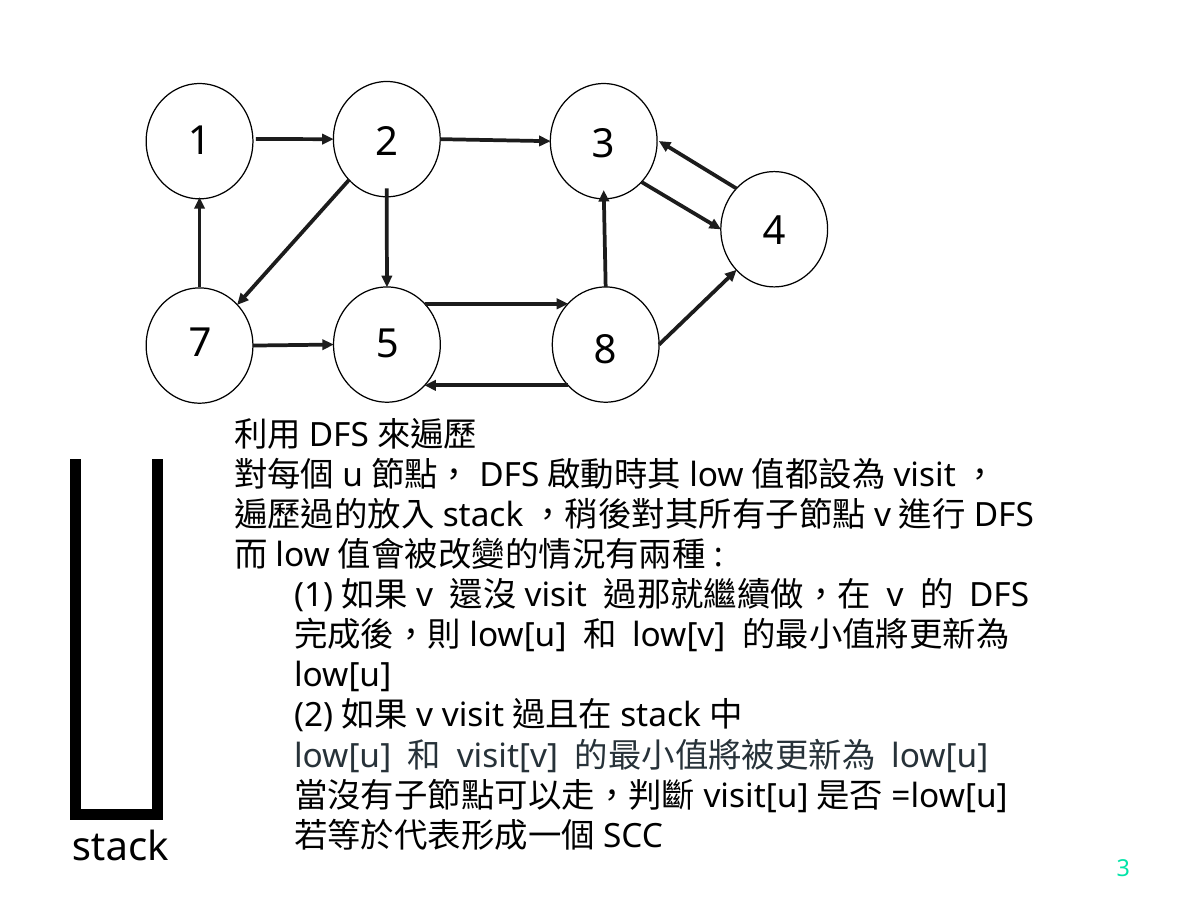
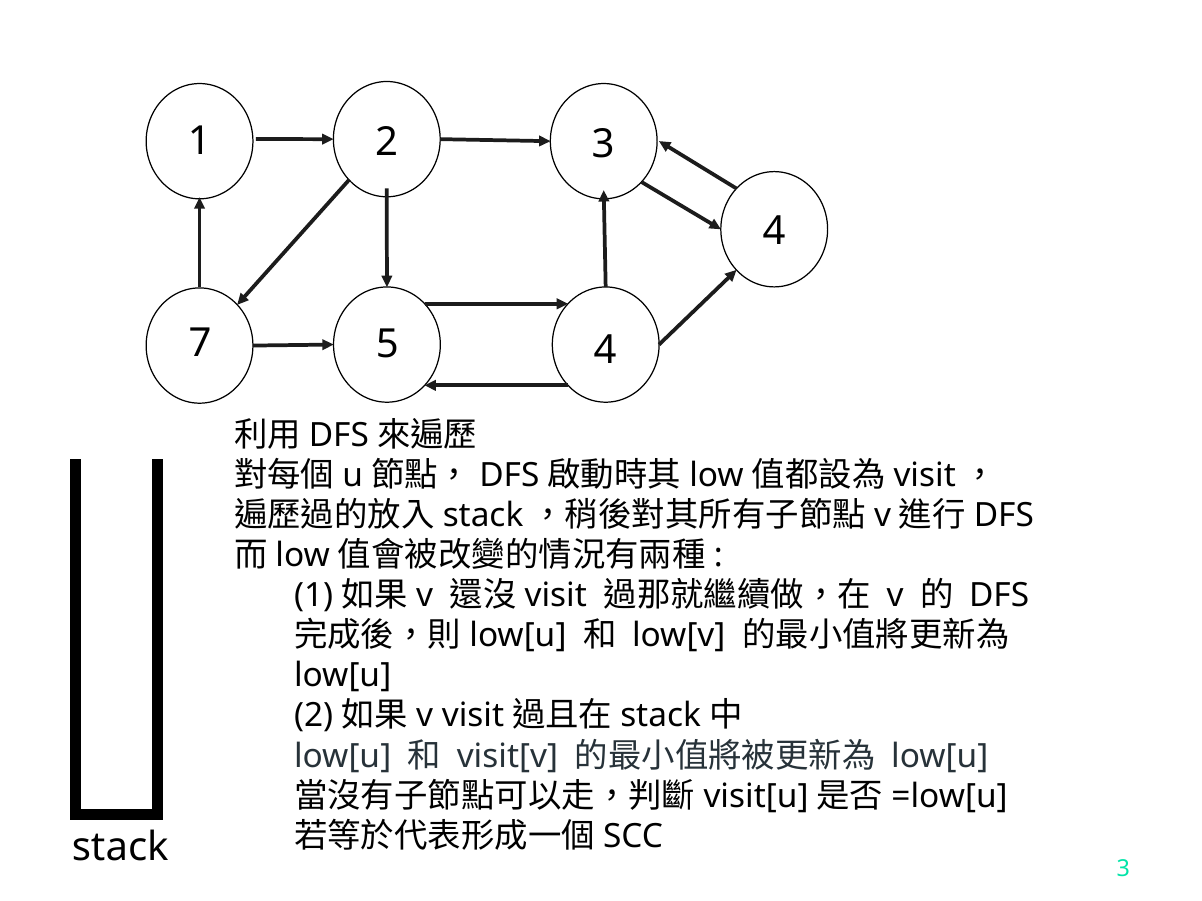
5 8: 8 -> 4
